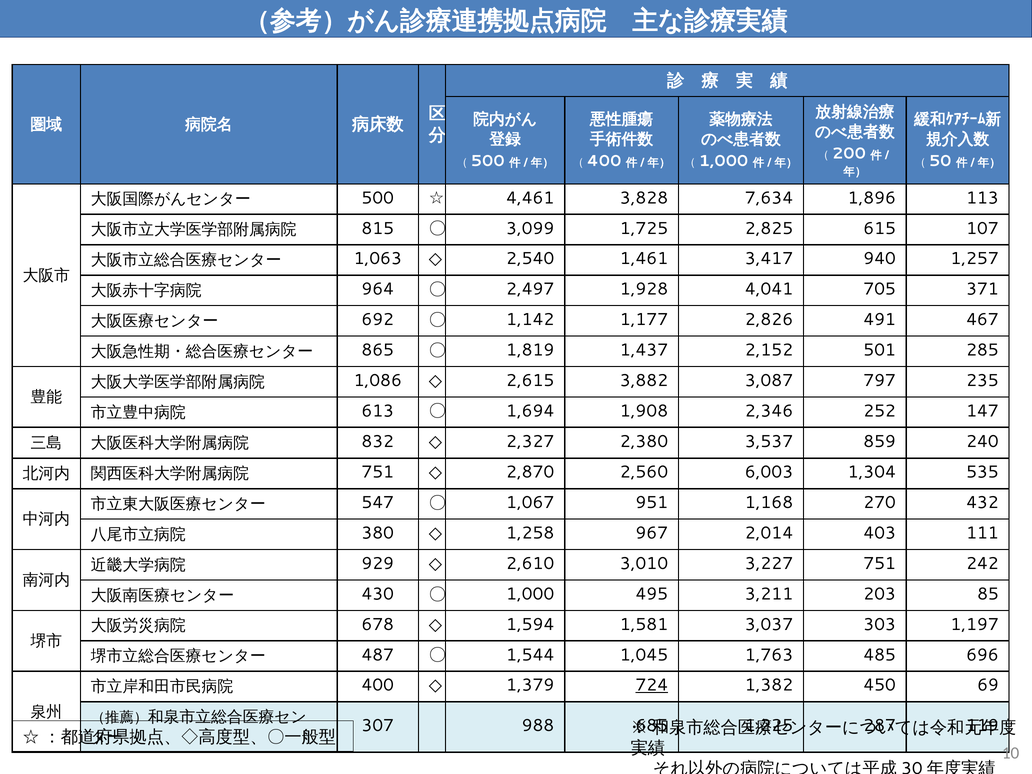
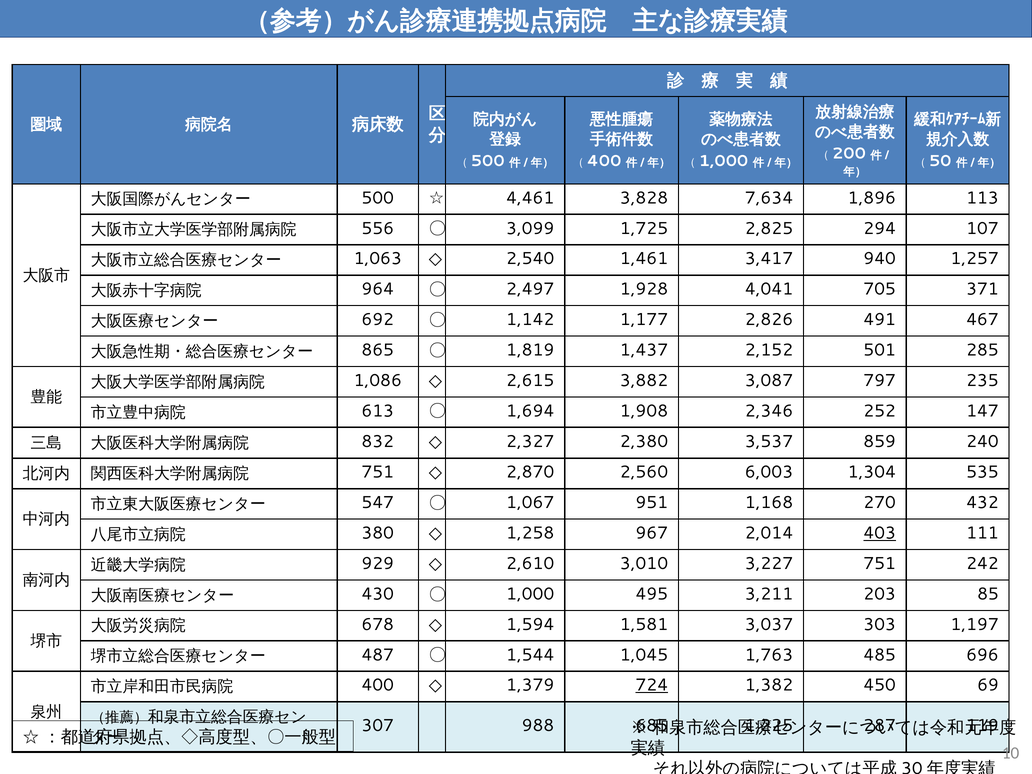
815: 815 -> 556
615: 615 -> 294
403 underline: none -> present
